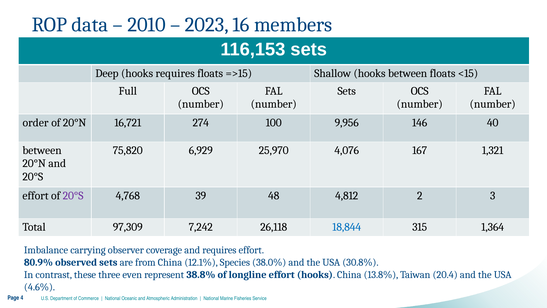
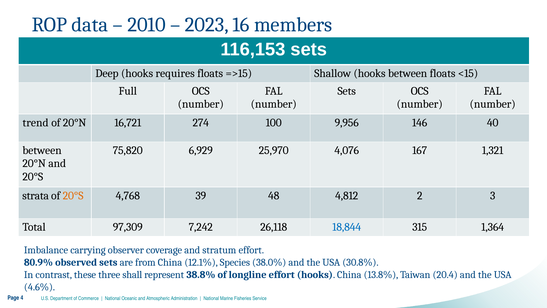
order: order -> trend
effort at (36, 195): effort -> strata
20°S at (73, 195) colour: purple -> orange
and requires: requires -> stratum
even: even -> shall
